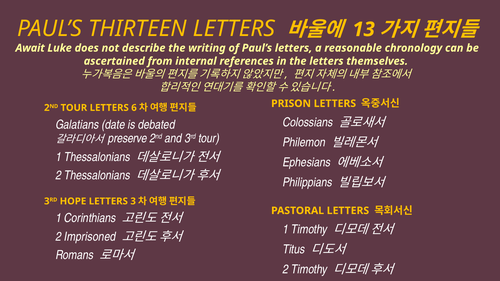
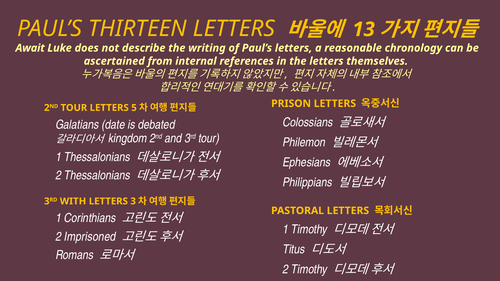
6: 6 -> 5
preserve: preserve -> kingdom
HOPE: HOPE -> WITH
